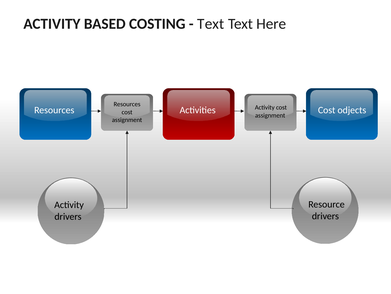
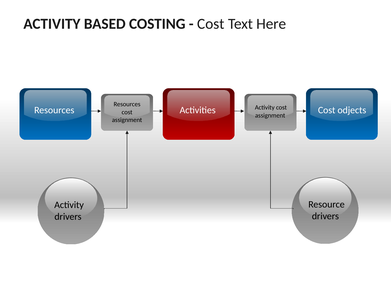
Text at (211, 24): Text -> Cost
